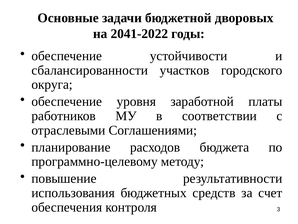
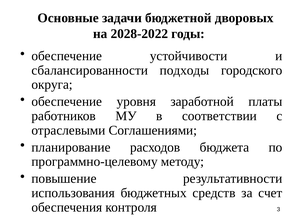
2041-2022: 2041-2022 -> 2028-2022
участков: участков -> подходы
